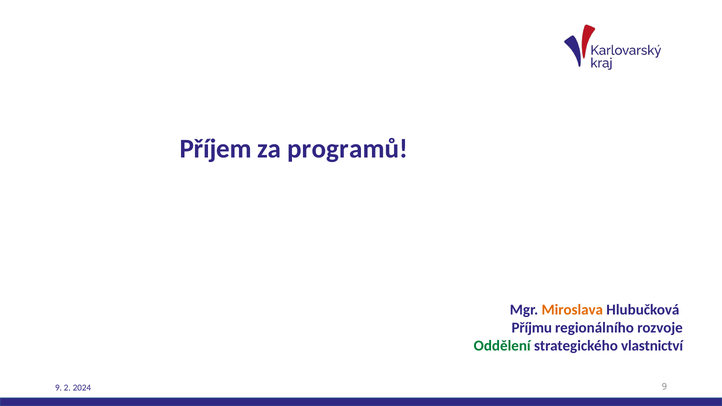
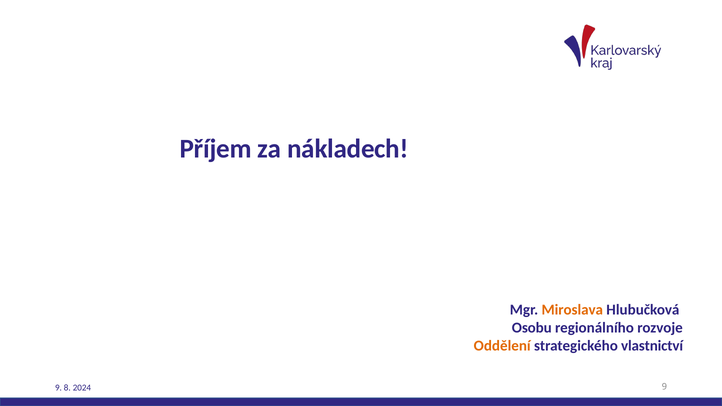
programů: programů -> nákladech
Příjmu: Příjmu -> Osobu
Oddělení colour: green -> orange
2: 2 -> 8
